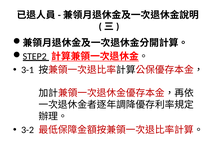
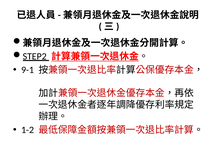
3-1: 3-1 -> 9-1
3-2: 3-2 -> 1-2
